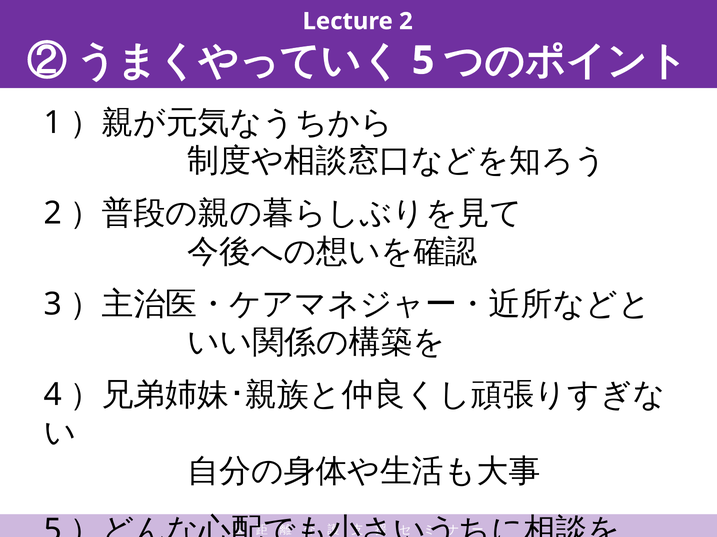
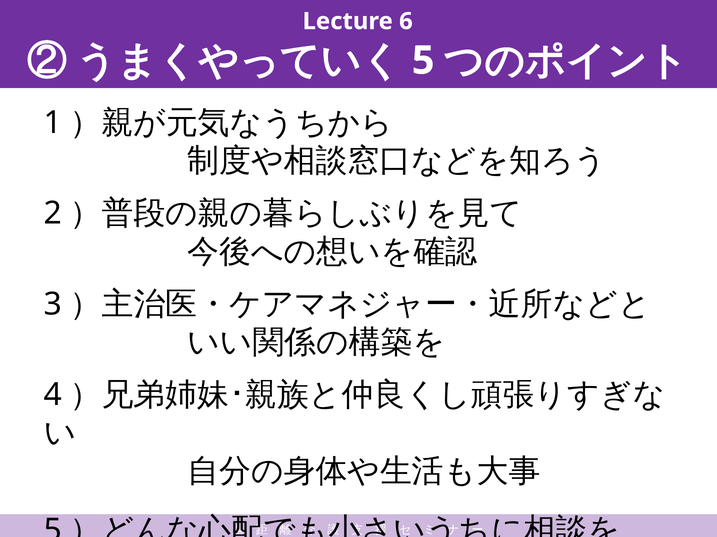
Lecture 2: 2 -> 6
